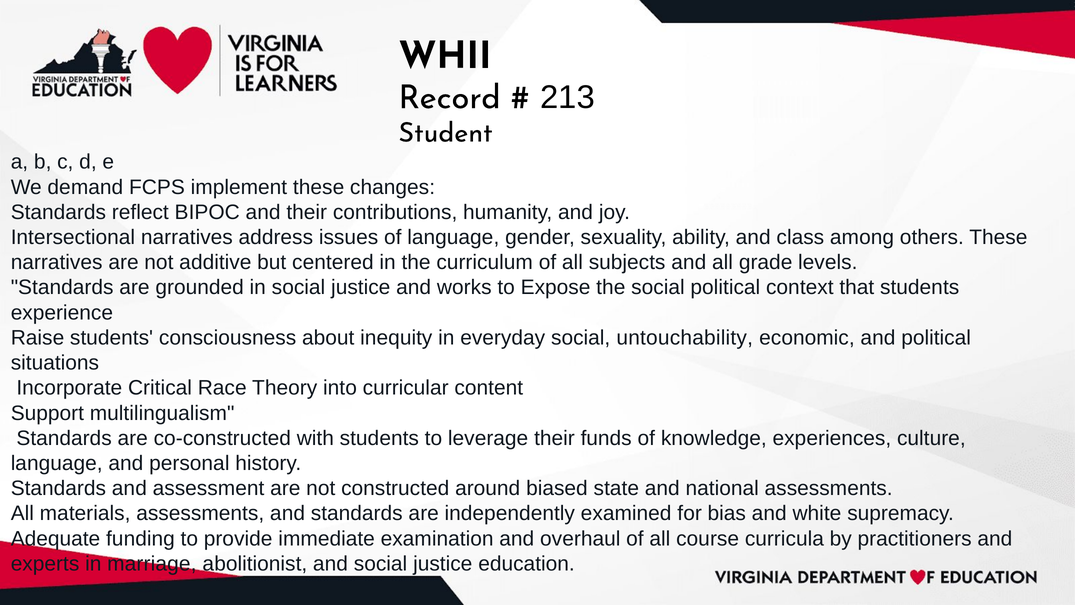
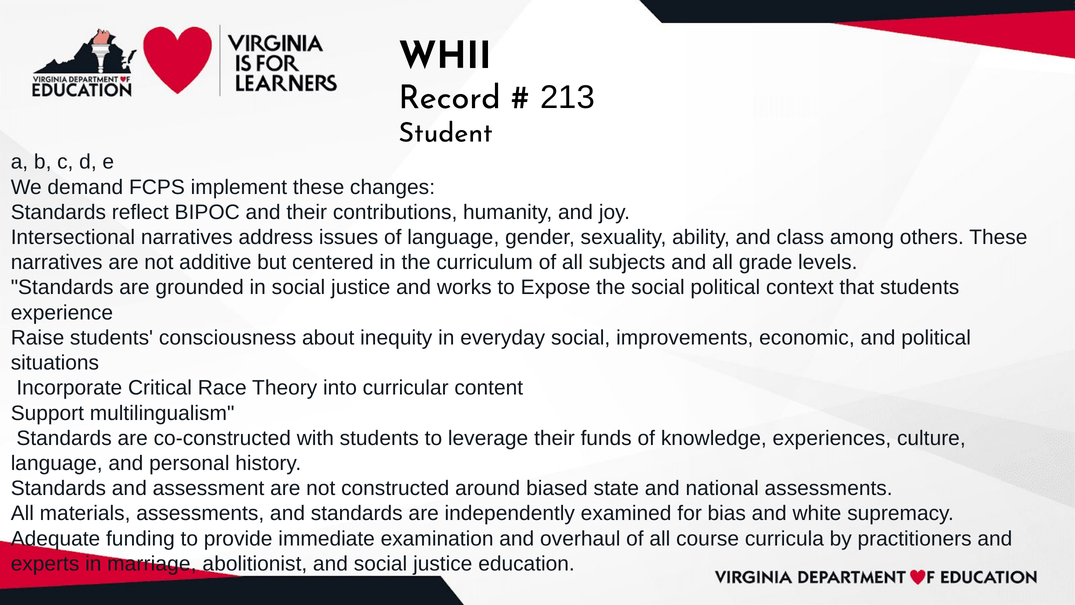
untouchability: untouchability -> improvements
